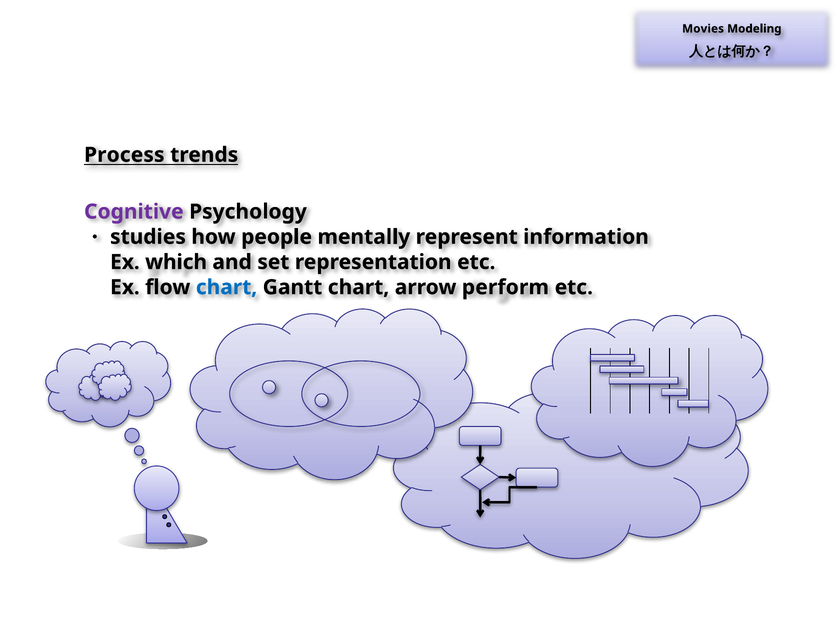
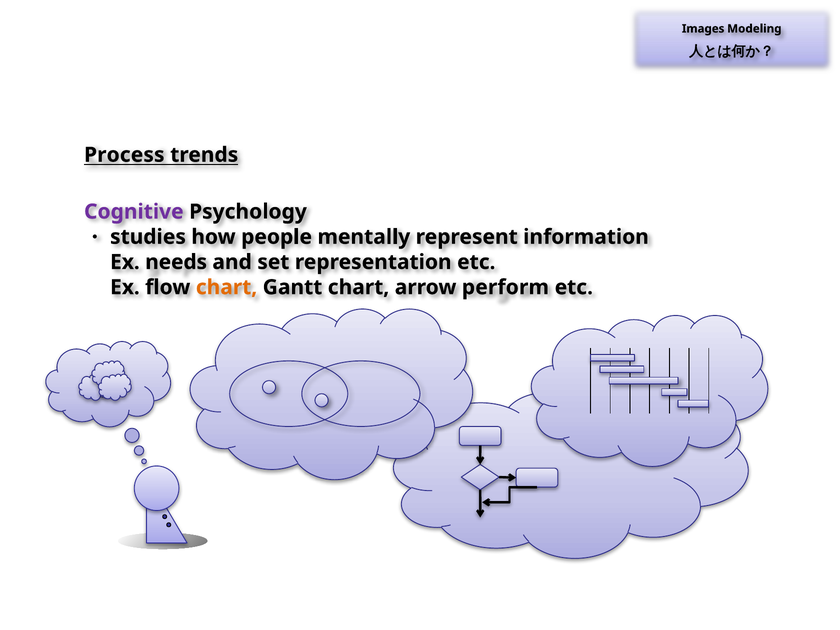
Movies: Movies -> Images
which: which -> needs
chart at (227, 287) colour: blue -> orange
